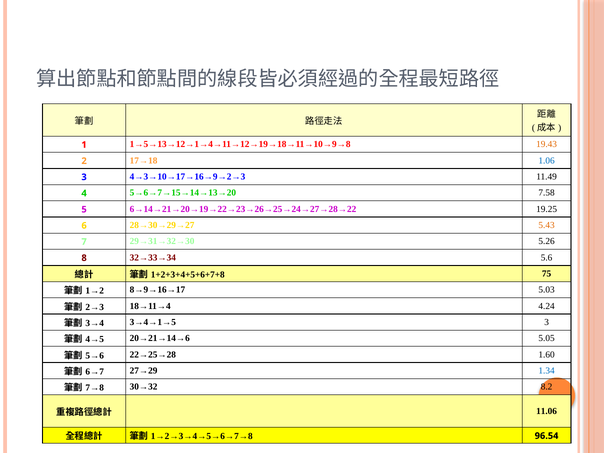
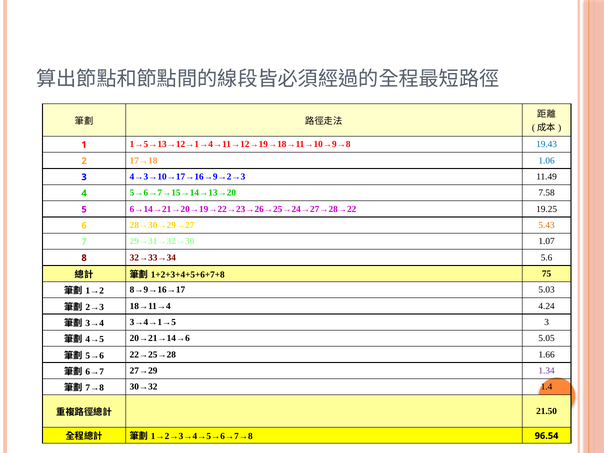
19.43 colour: orange -> blue
5.26: 5.26 -> 1.07
1.60: 1.60 -> 1.66
1.34 colour: blue -> purple
8.2: 8.2 -> 1.4
11.06: 11.06 -> 21.50
